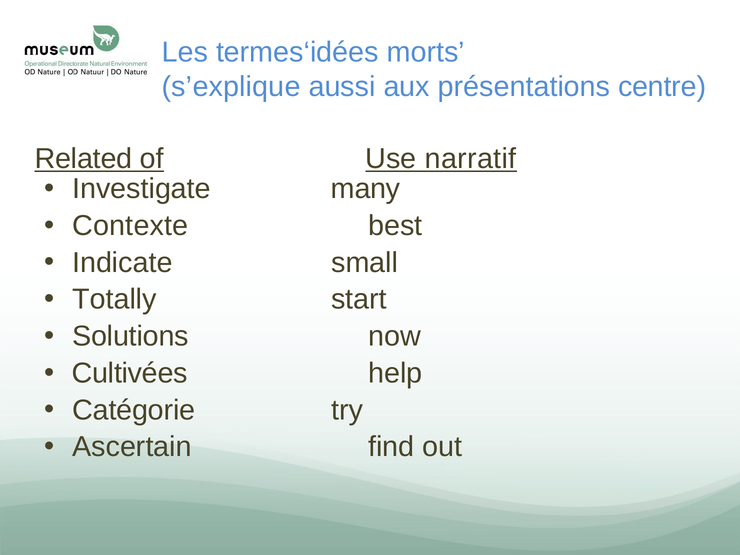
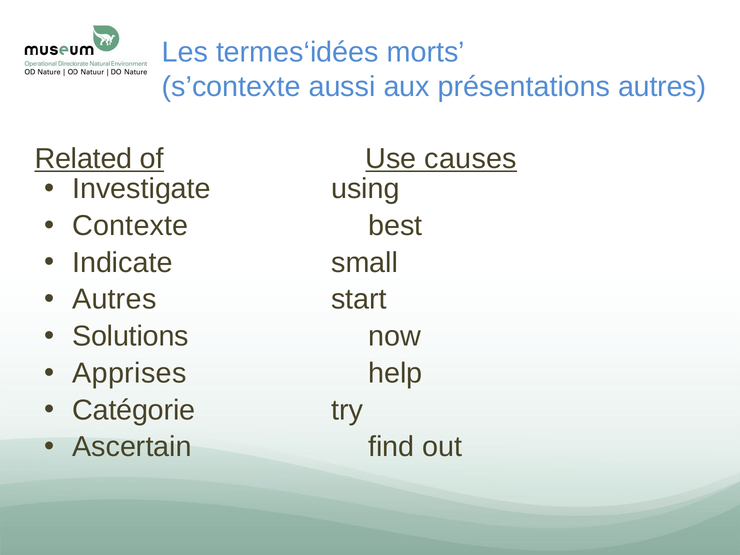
s’explique: s’explique -> s’contexte
présentations centre: centre -> autres
narratif: narratif -> causes
many: many -> using
Totally at (114, 299): Totally -> Autres
Cultivées: Cultivées -> Apprises
